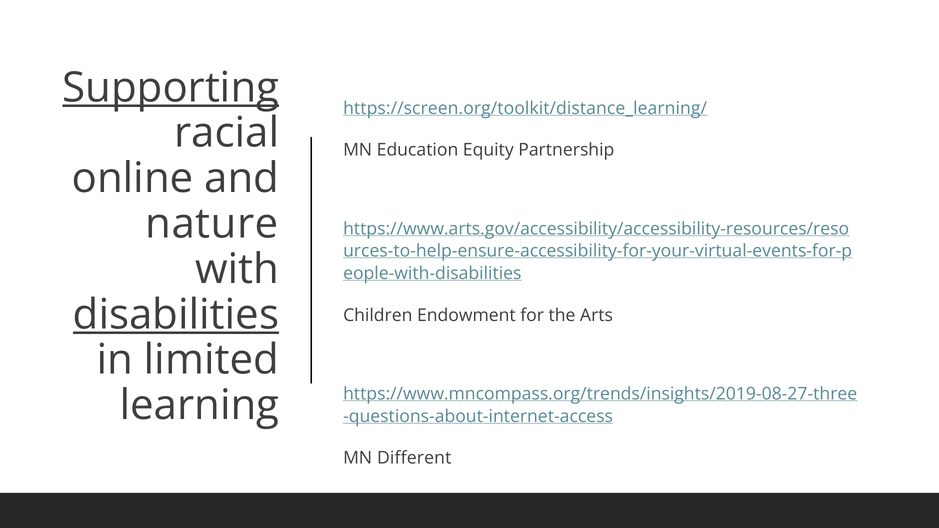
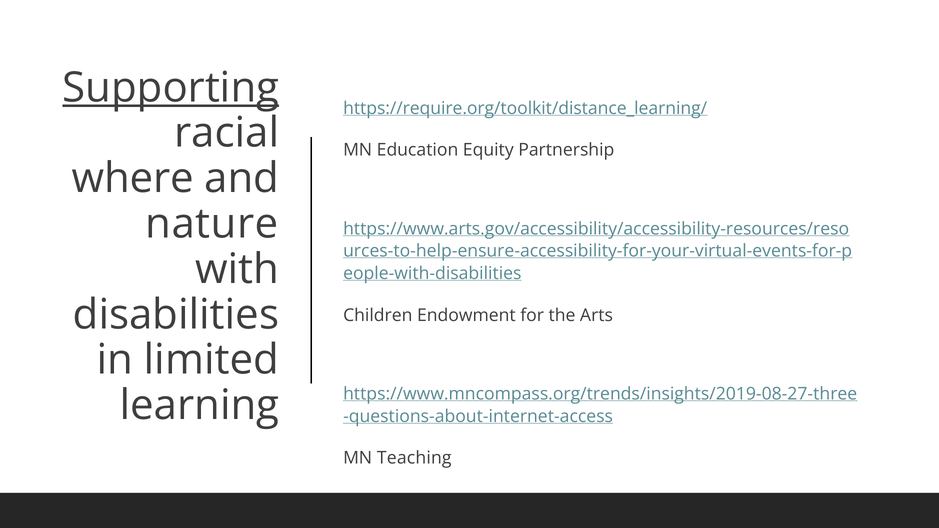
https://screen.org/toolkit/distance_learning/: https://screen.org/toolkit/distance_learning/ -> https://require.org/toolkit/distance_learning/
online: online -> where
disabilities underline: present -> none
Different: Different -> Teaching
